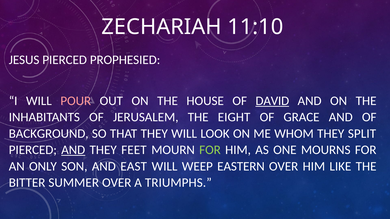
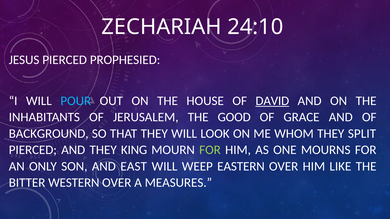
11:10: 11:10 -> 24:10
POUR colour: pink -> light blue
EIGHT: EIGHT -> GOOD
AND at (73, 150) underline: present -> none
FEET: FEET -> KING
SUMMER: SUMMER -> WESTERN
TRIUMPHS: TRIUMPHS -> MEASURES
